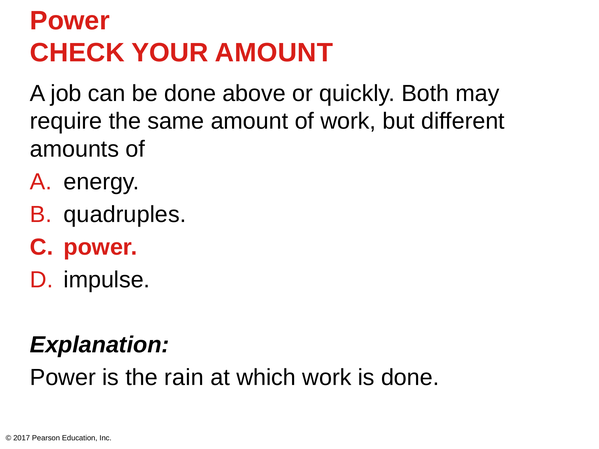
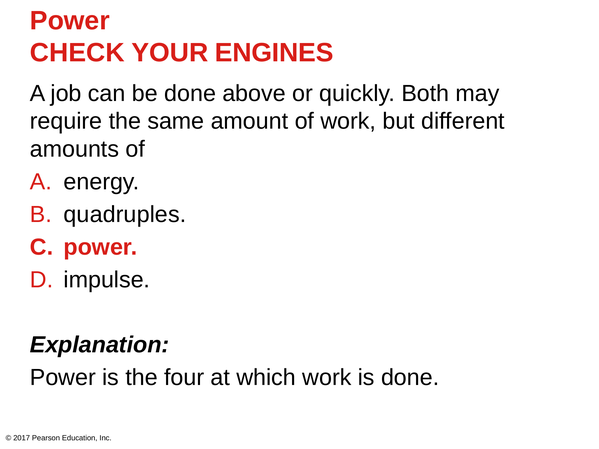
YOUR AMOUNT: AMOUNT -> ENGINES
rain: rain -> four
